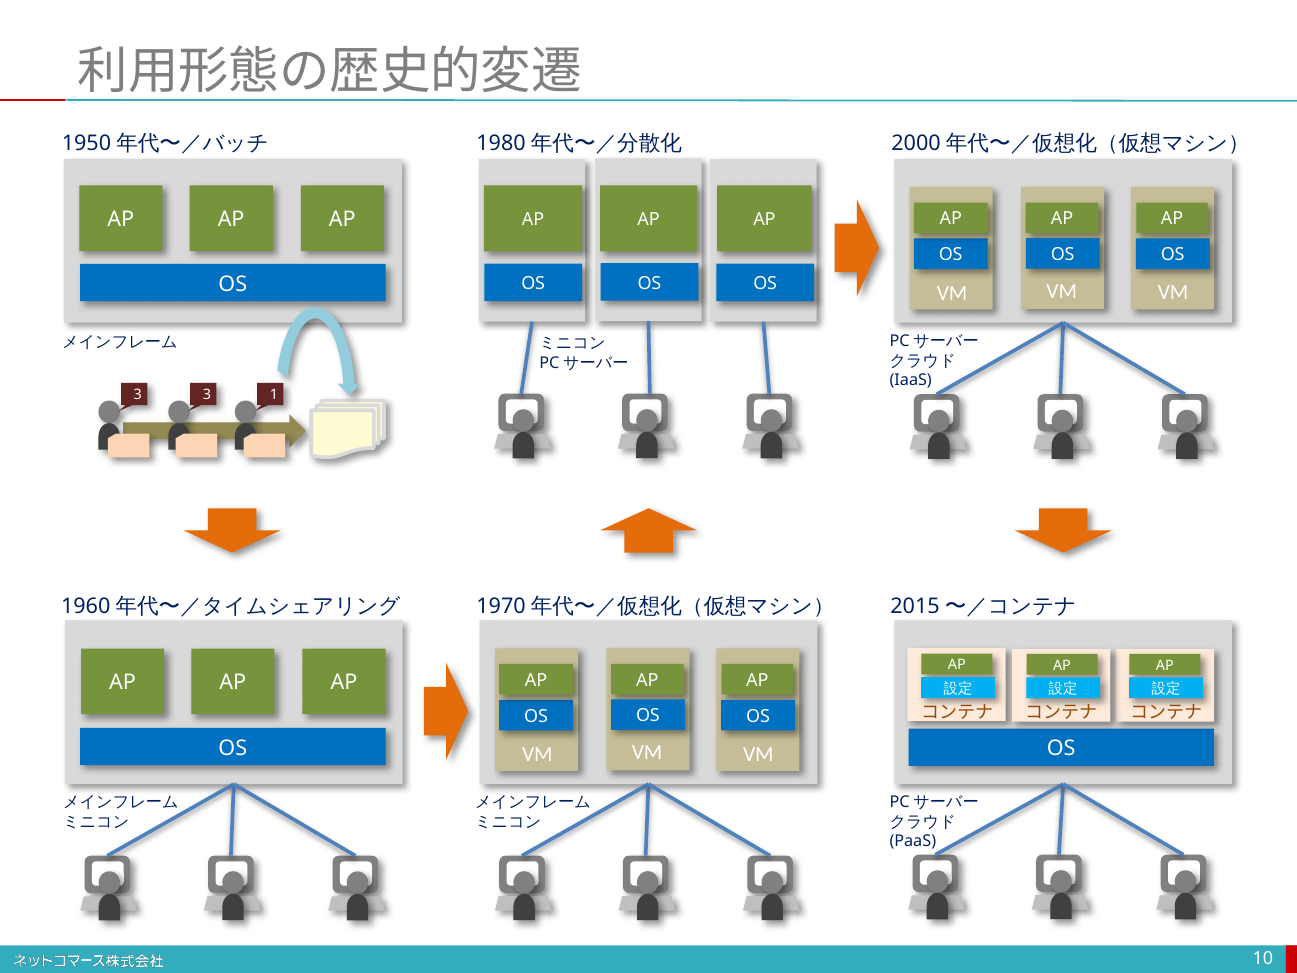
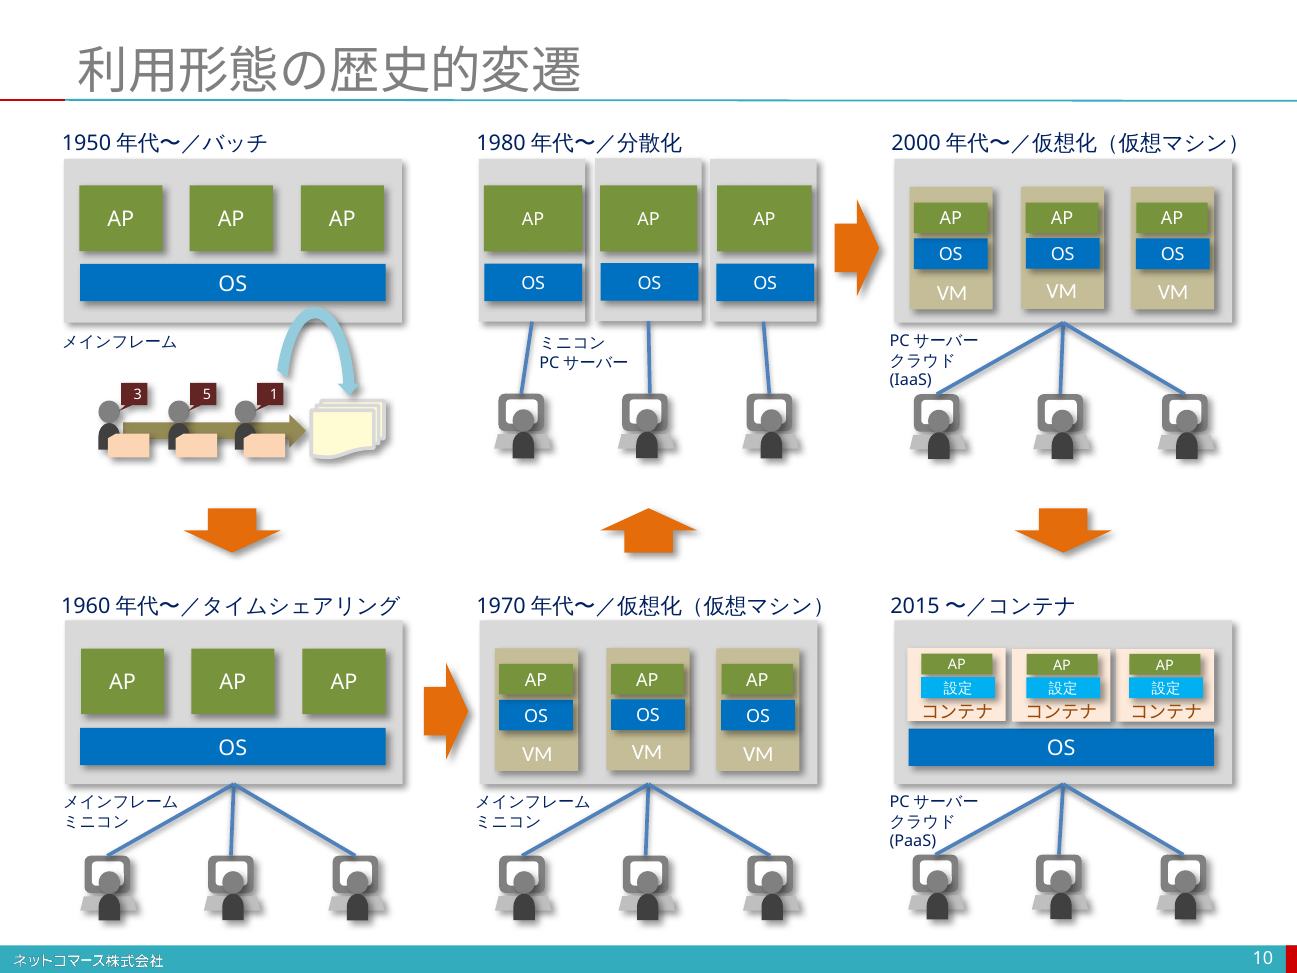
3 3: 3 -> 5
